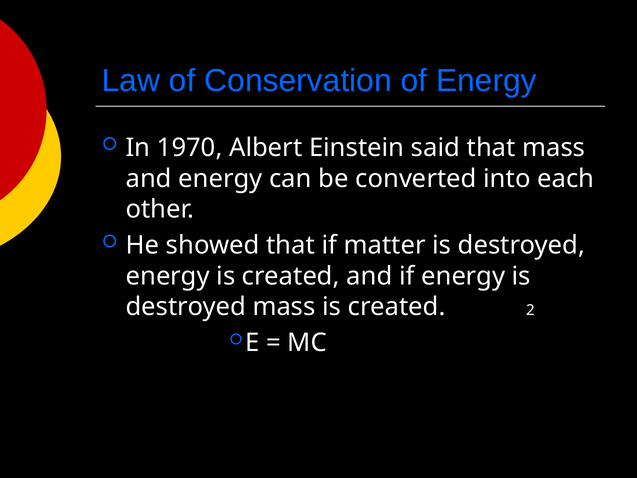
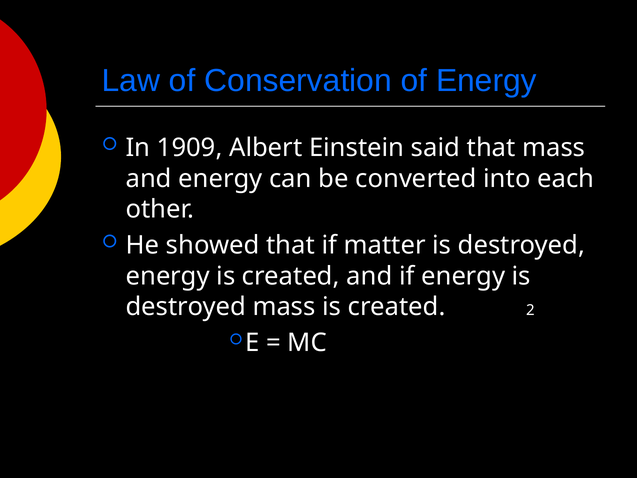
1970: 1970 -> 1909
